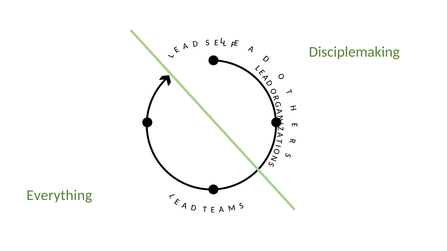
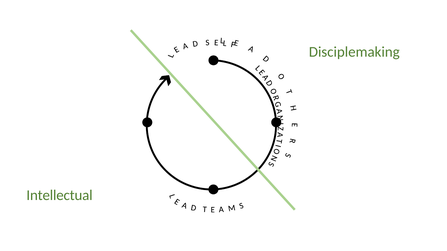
Everything: Everything -> Intellectual
